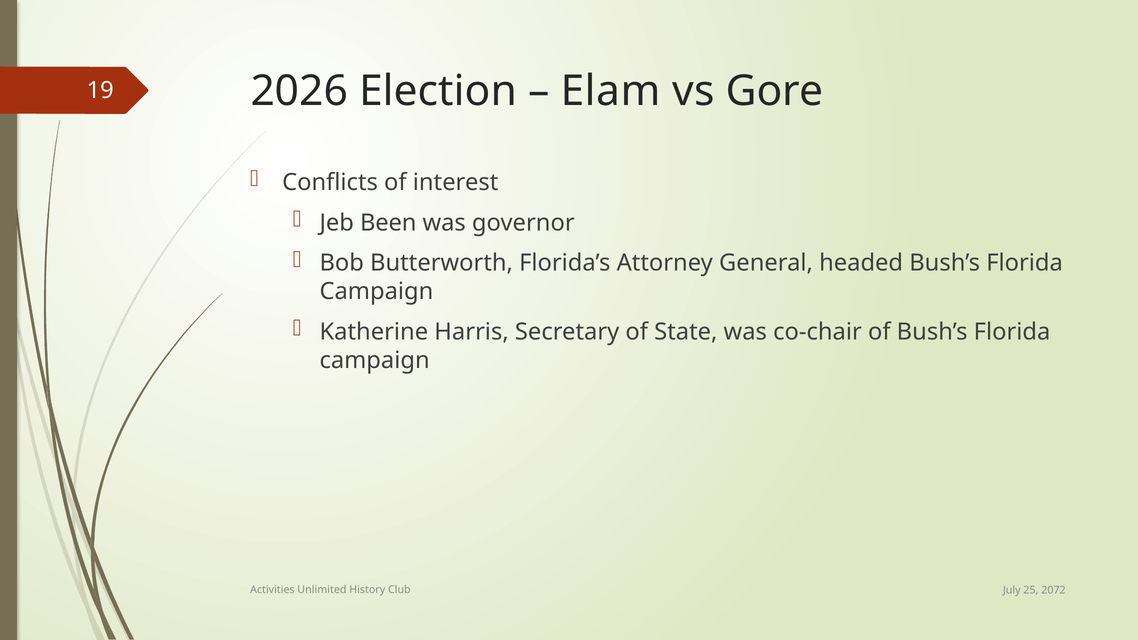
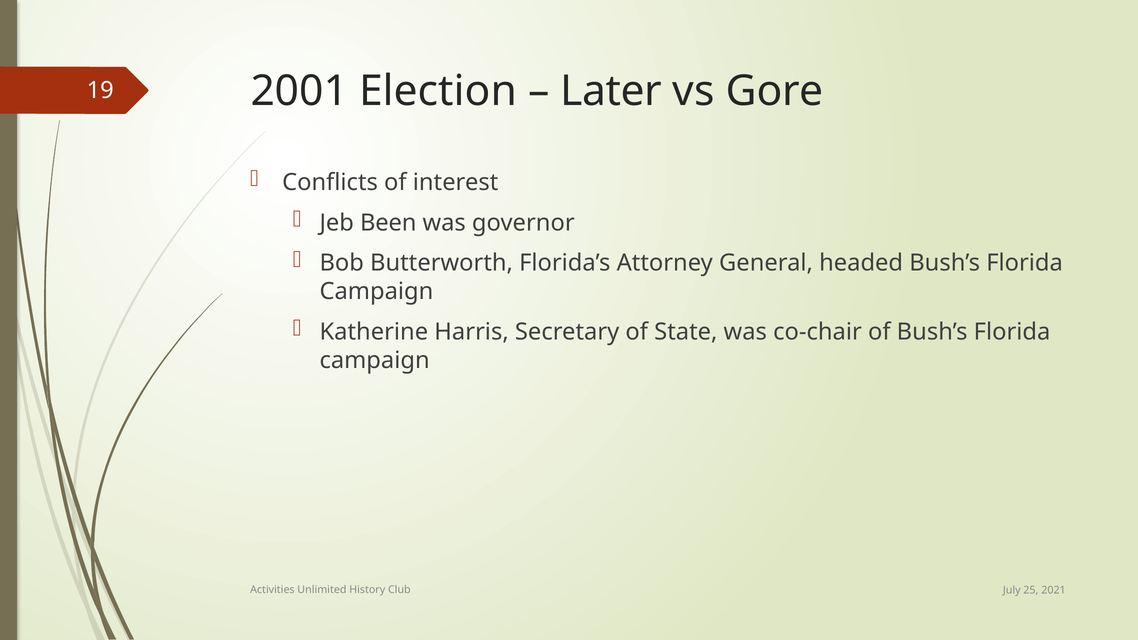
2026: 2026 -> 2001
Elam: Elam -> Later
2072: 2072 -> 2021
